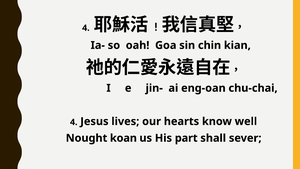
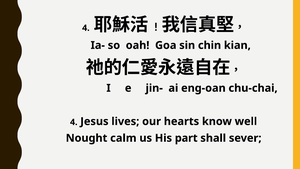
koan: koan -> calm
